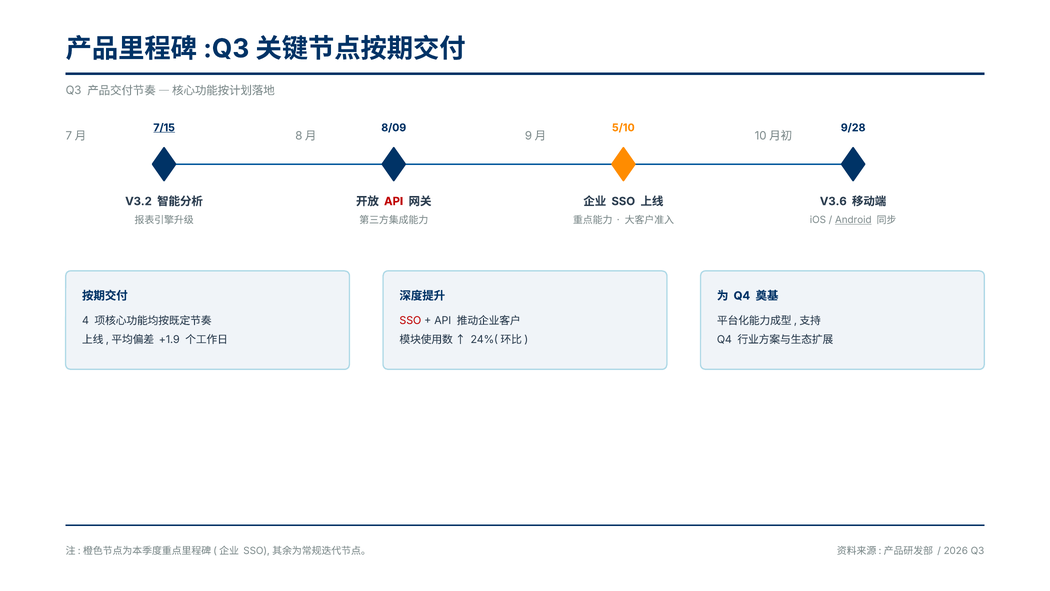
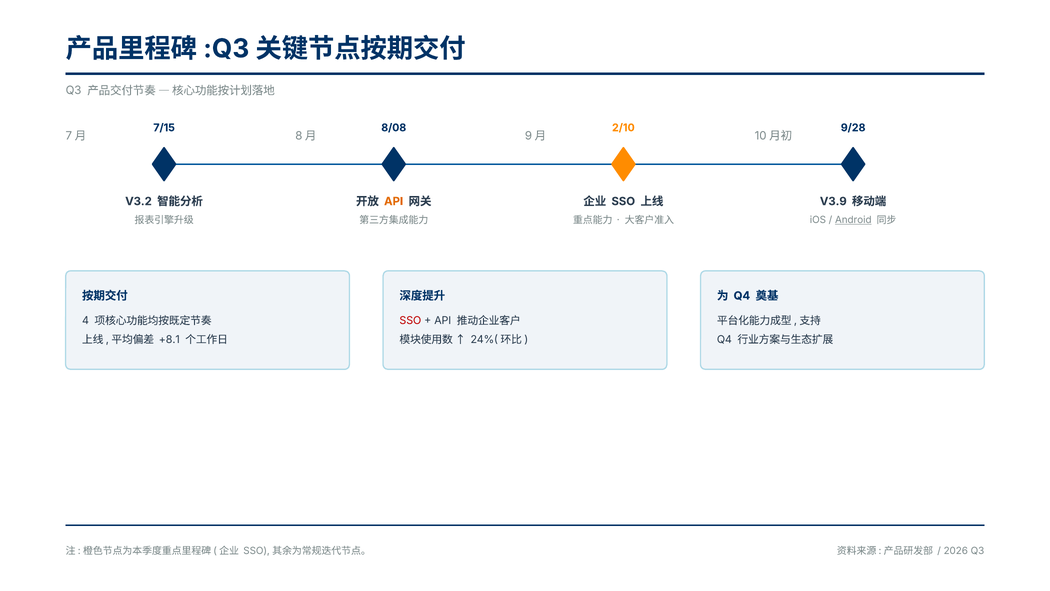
7/15 underline: present -> none
8/09: 8/09 -> 8/08
5/10: 5/10 -> 2/10
API at (394, 201) colour: red -> orange
V3.6: V3.6 -> V3.9
+1.9: +1.9 -> +8.1
